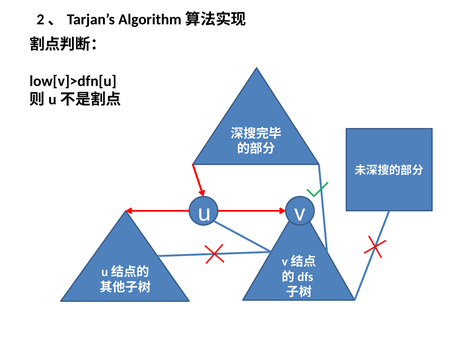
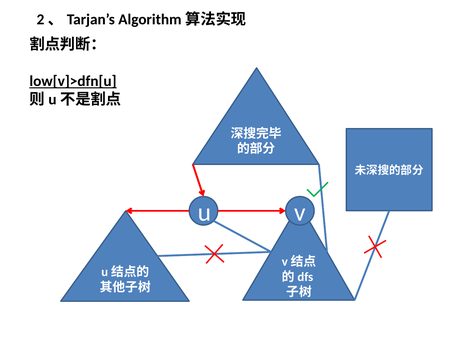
low[v]>dfn[u underline: none -> present
